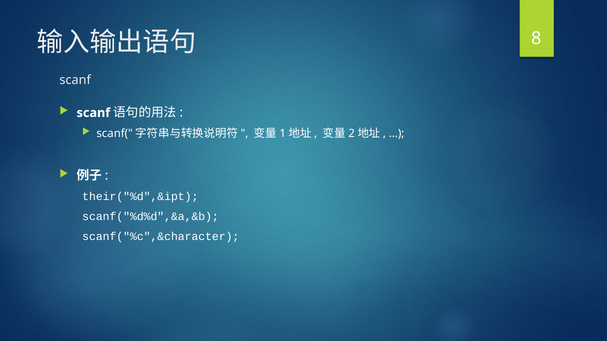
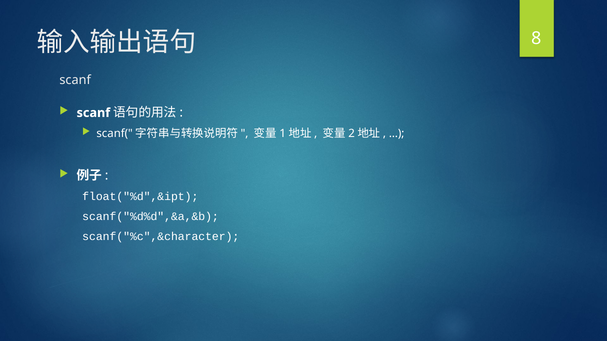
their("%d",&ipt: their("%d",&ipt -> float("%d",&ipt
